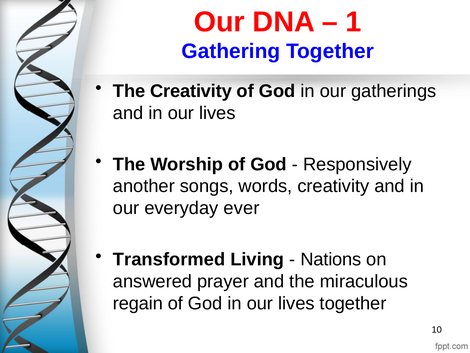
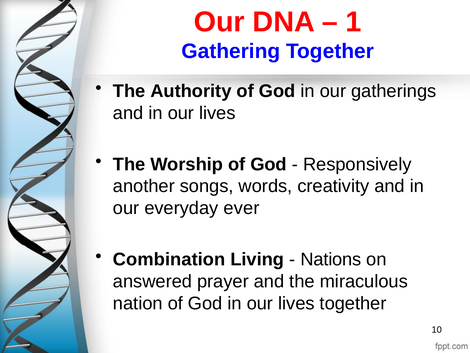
The Creativity: Creativity -> Authority
Transformed: Transformed -> Combination
regain: regain -> nation
